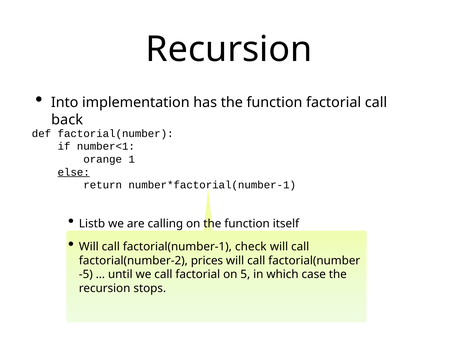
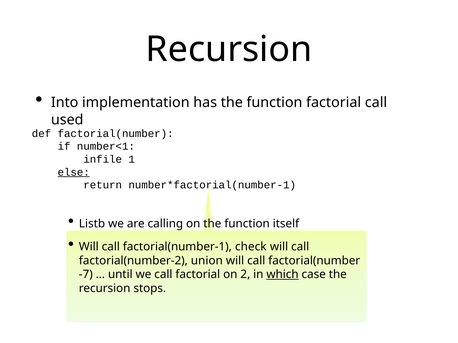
back: back -> used
orange: orange -> infile
prices: prices -> union
-5: -5 -> -7
5: 5 -> 2
which underline: none -> present
